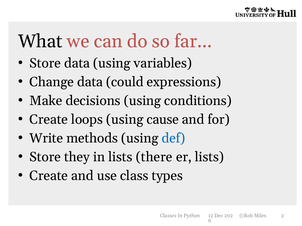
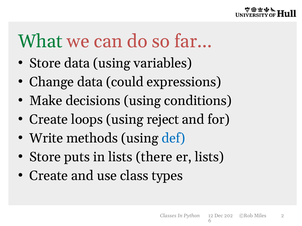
What colour: black -> green
cause: cause -> reject
they: they -> puts
